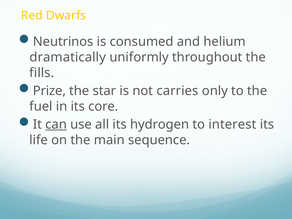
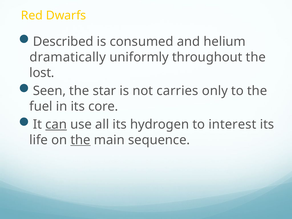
Neutrinos: Neutrinos -> Described
fills: fills -> lost
Prize: Prize -> Seen
the at (80, 140) underline: none -> present
